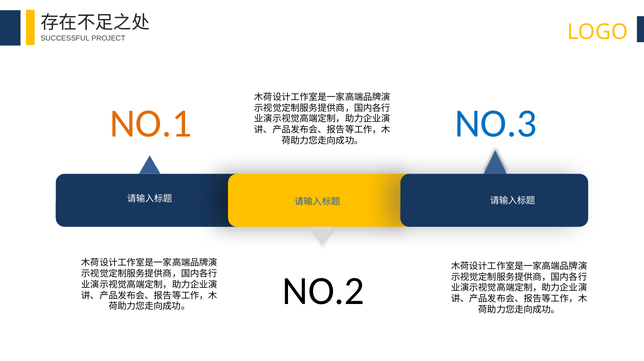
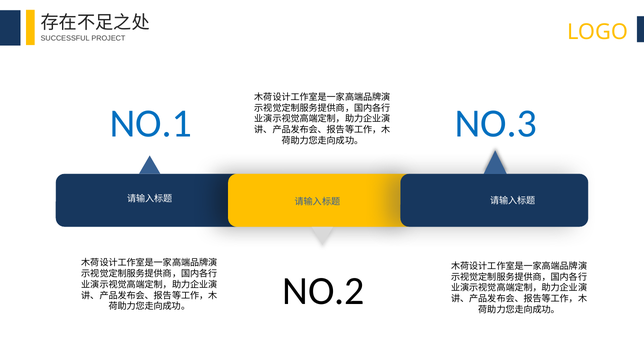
NO.1 colour: orange -> blue
